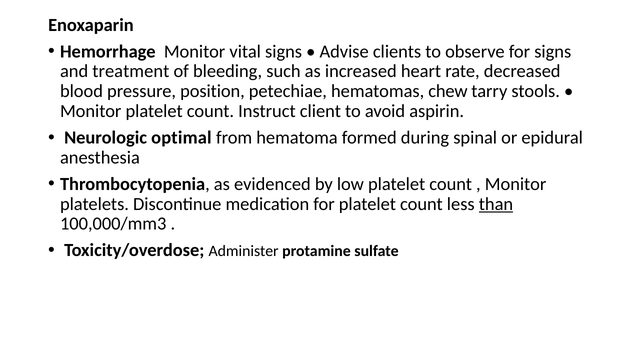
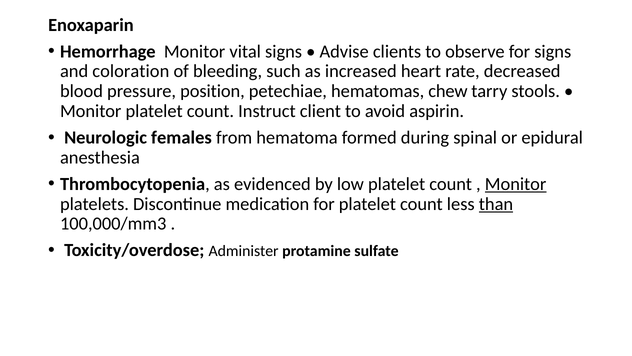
treatment: treatment -> coloration
optimal: optimal -> females
Monitor at (516, 184) underline: none -> present
